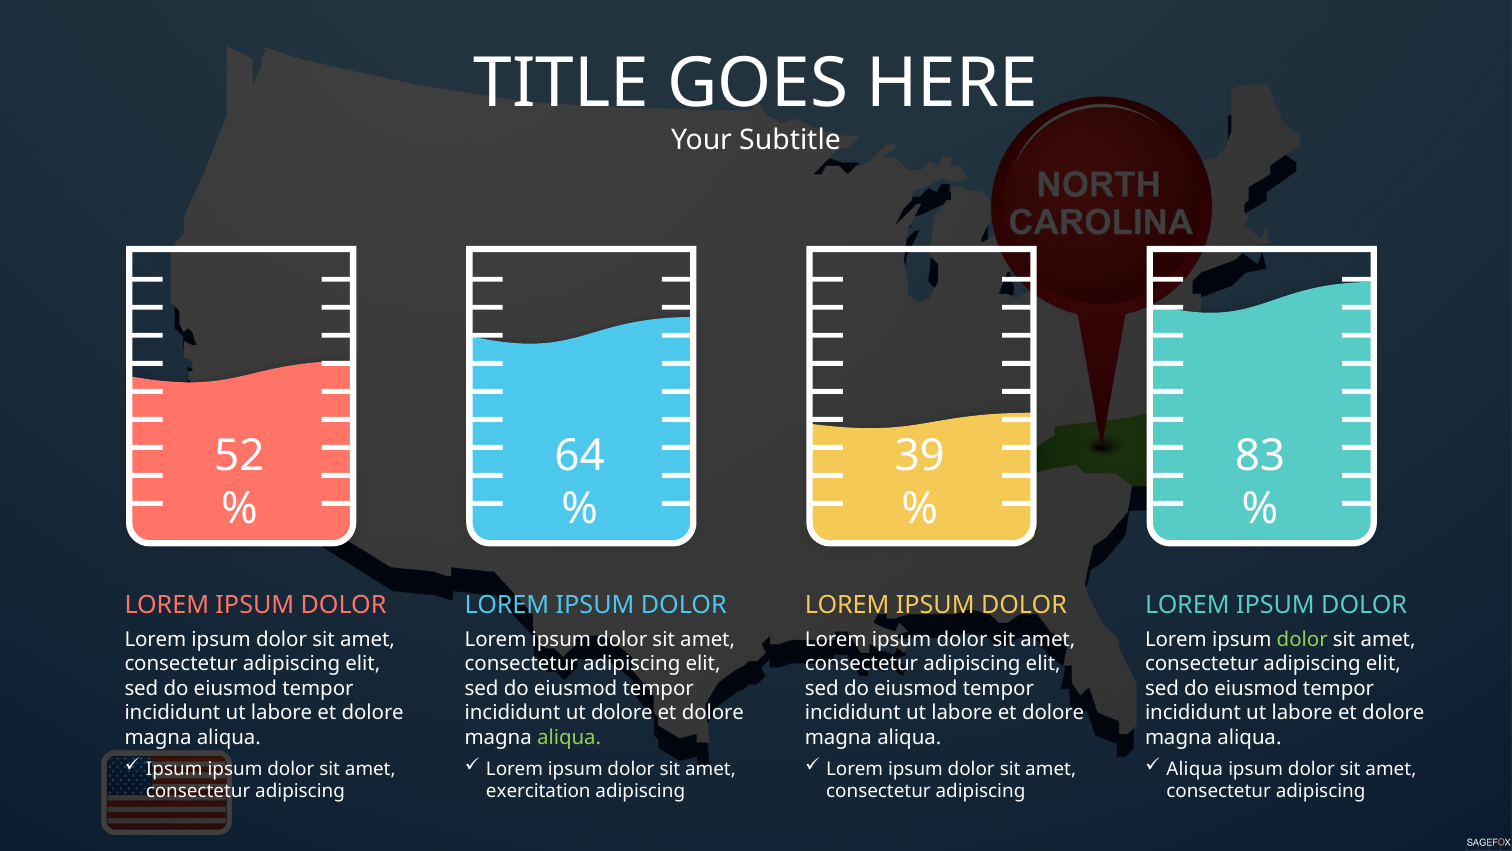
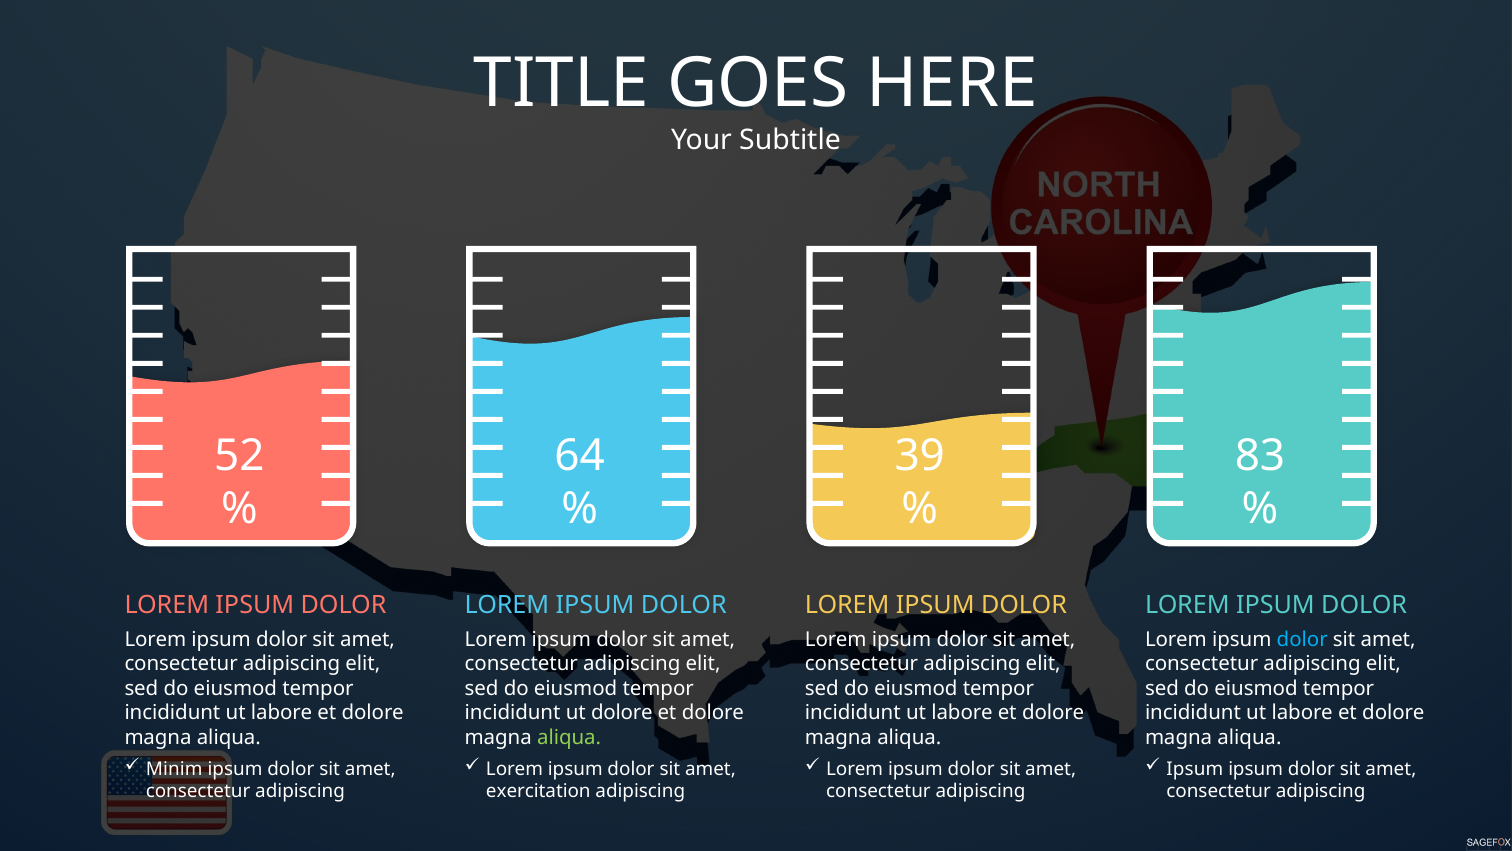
dolor at (1302, 639) colour: light green -> light blue
Ipsum at (174, 768): Ipsum -> Minim
Aliqua at (1195, 768): Aliqua -> Ipsum
